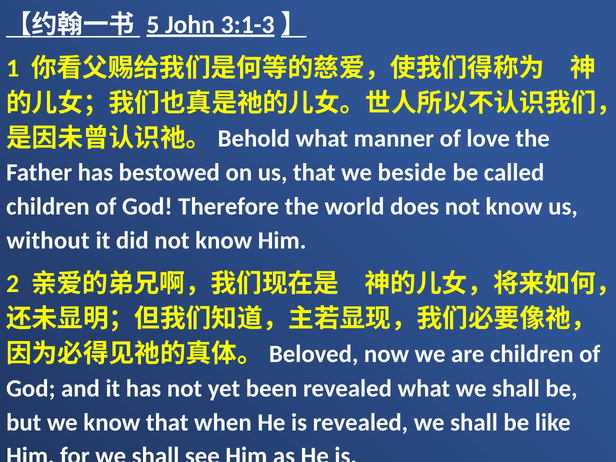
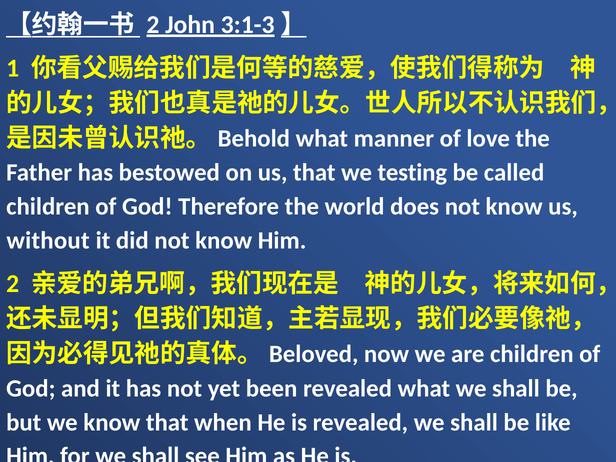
5 at (153, 25): 5 -> 2
beside: beside -> testing
